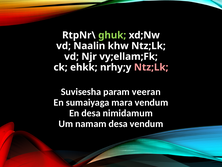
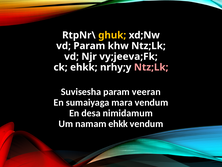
ghuk colour: light green -> yellow
vd Naalin: Naalin -> Param
vy;ellam;Fk: vy;ellam;Fk -> vy;jeeva;Fk
namam desa: desa -> ehkk
